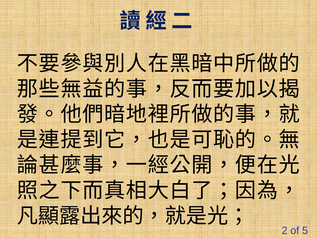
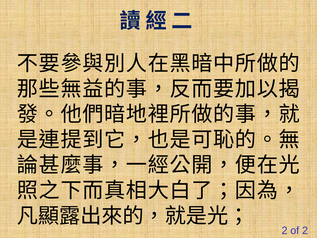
of 5: 5 -> 2
